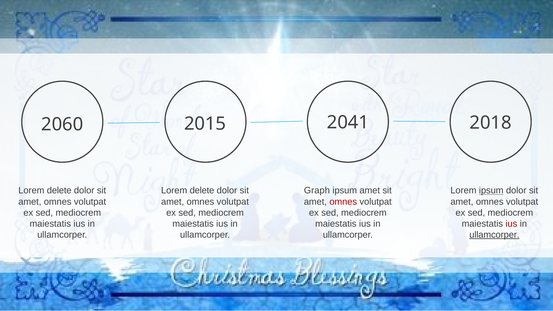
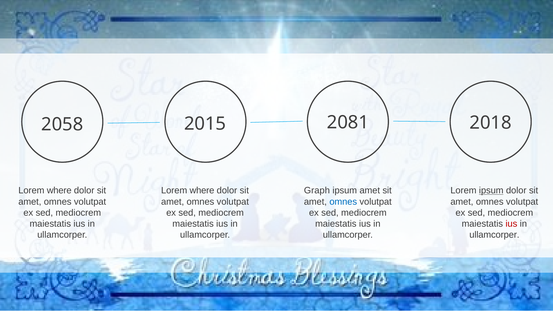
2060: 2060 -> 2058
2041: 2041 -> 2081
delete at (59, 191): delete -> where
delete at (202, 191): delete -> where
omnes at (343, 202) colour: red -> blue
ullamcorper at (494, 235) underline: present -> none
